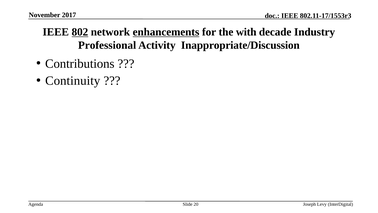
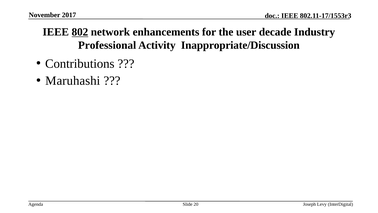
enhancements underline: present -> none
with: with -> user
Continuity: Continuity -> Maruhashi
